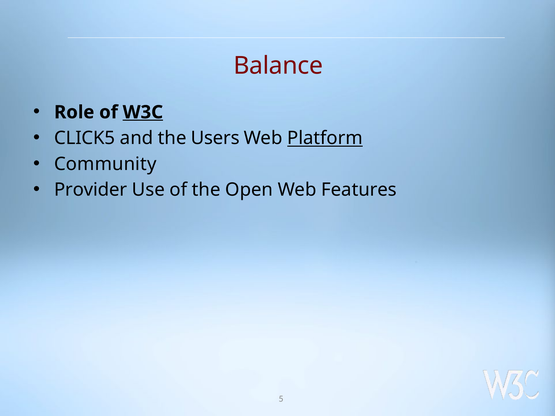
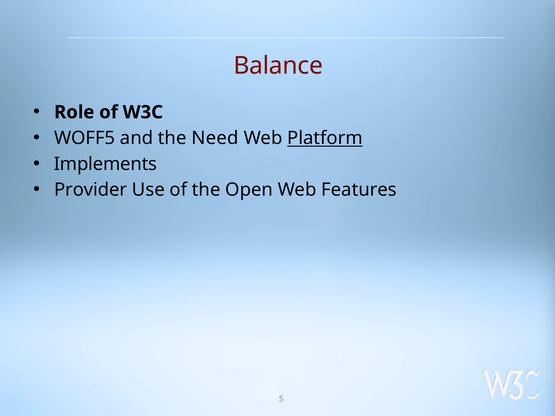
W3C underline: present -> none
CLICK5: CLICK5 -> WOFF5
Users: Users -> Need
Community: Community -> Implements
